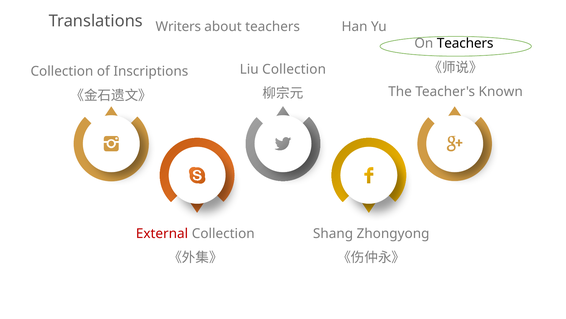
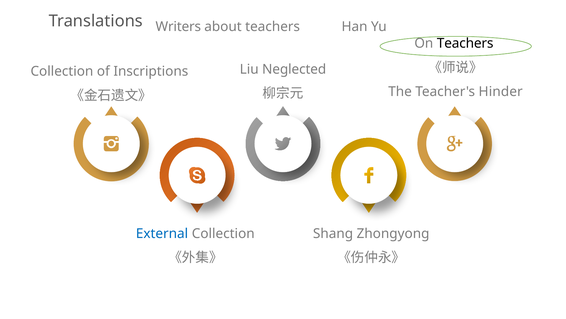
Liu Collection: Collection -> Neglected
Known: Known -> Hinder
External colour: red -> blue
